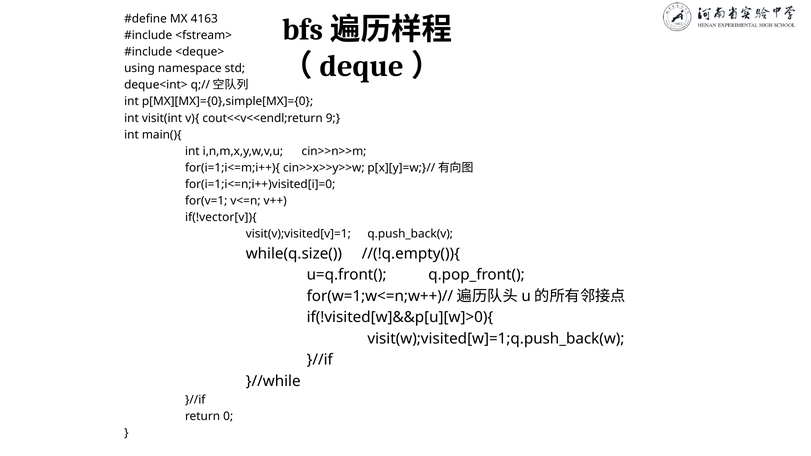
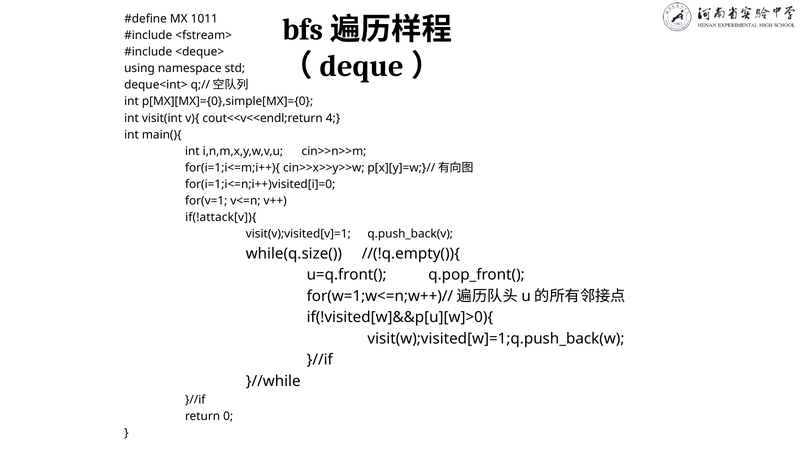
4163: 4163 -> 1011
9: 9 -> 4
if(!vector[v]){: if(!vector[v]){ -> if(!attack[v]){
